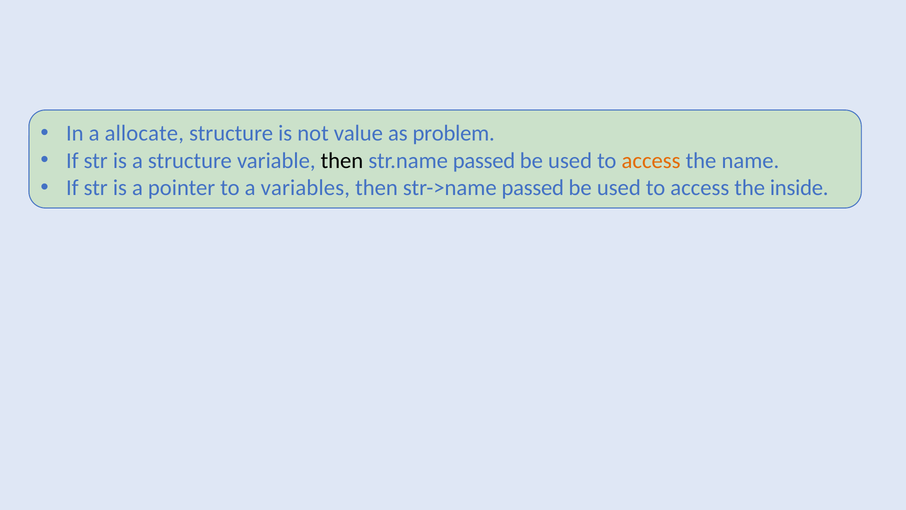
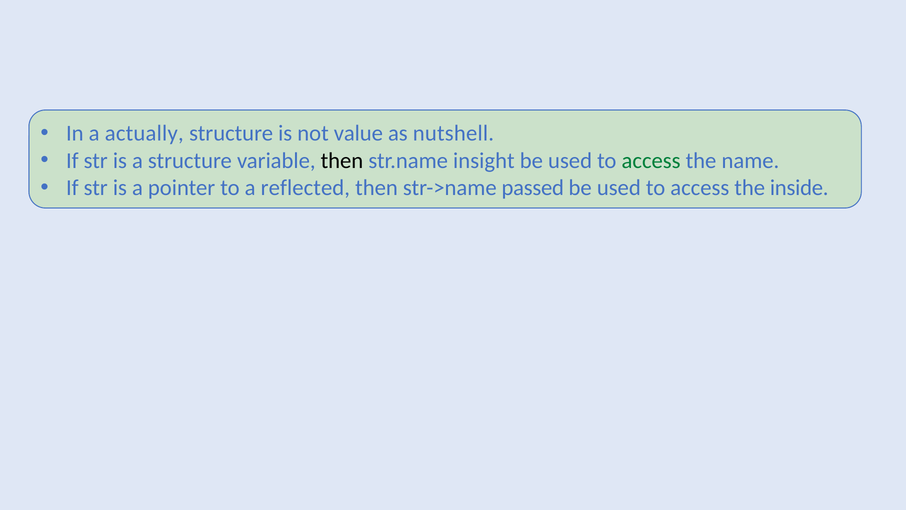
allocate: allocate -> actually
problem: problem -> nutshell
str.name passed: passed -> insight
access at (651, 160) colour: orange -> green
variables: variables -> reflected
